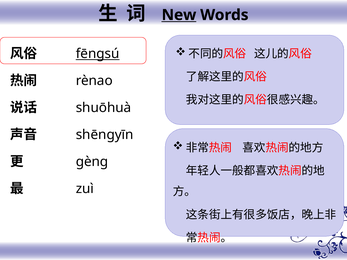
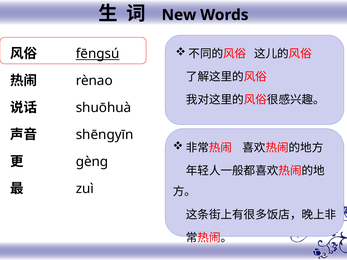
New underline: present -> none
